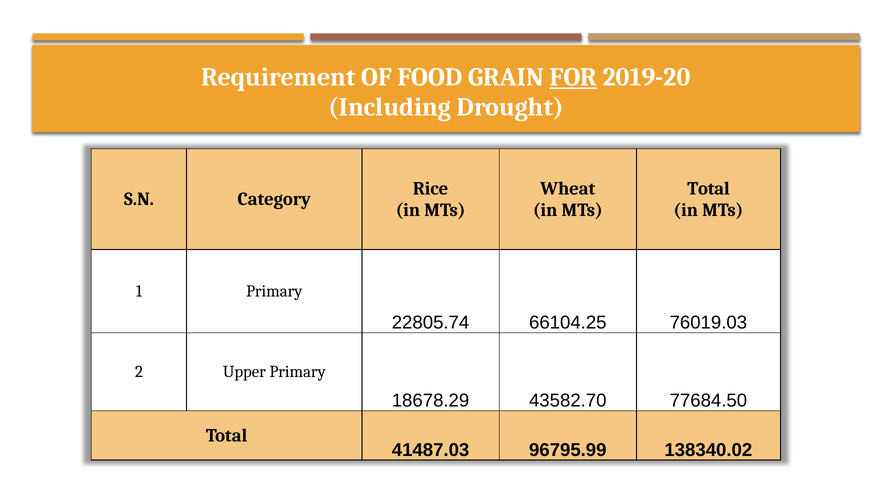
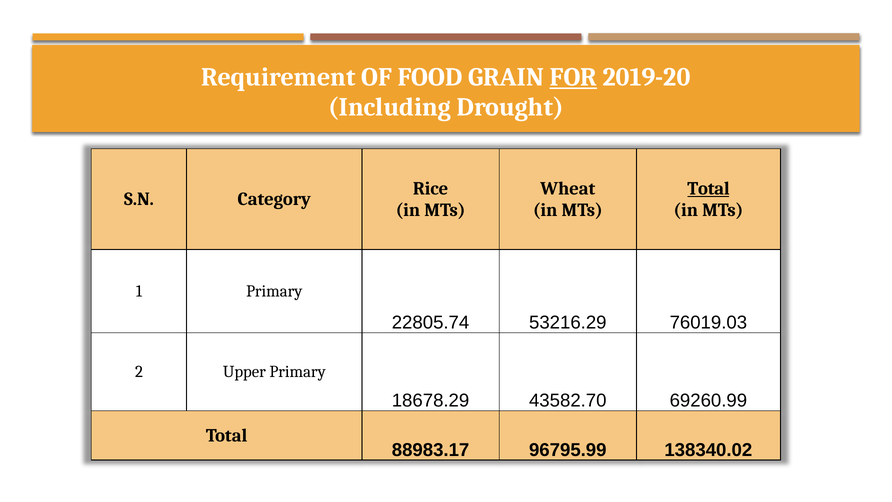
Total at (709, 188) underline: none -> present
66104.25: 66104.25 -> 53216.29
77684.50: 77684.50 -> 69260.99
41487.03: 41487.03 -> 88983.17
